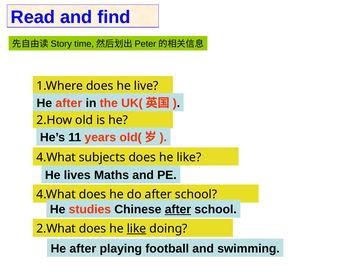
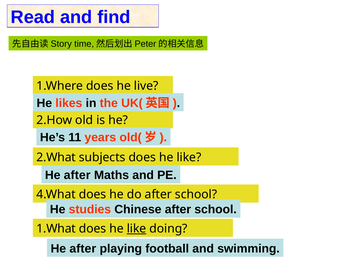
after at (69, 103): after -> likes
4.What at (56, 157): 4.What -> 2.What
lives at (77, 175): lives -> after
after at (178, 210) underline: present -> none
2.What: 2.What -> 1.What
